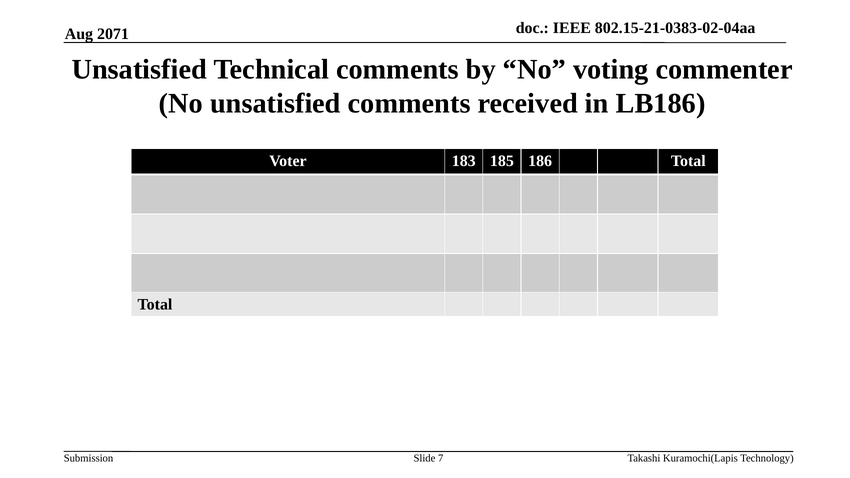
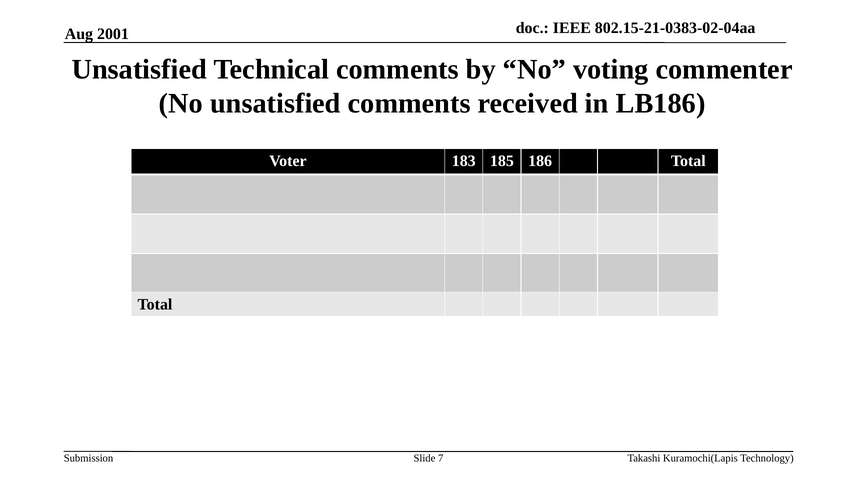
2071: 2071 -> 2001
